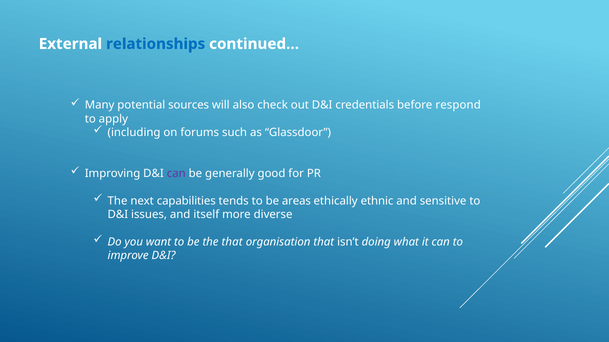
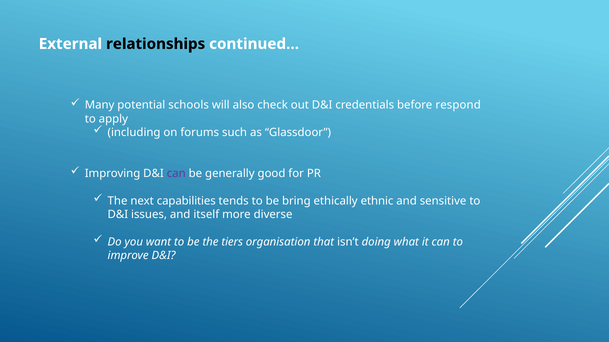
relationships colour: blue -> black
sources: sources -> schools
areas: areas -> bring
the that: that -> tiers
